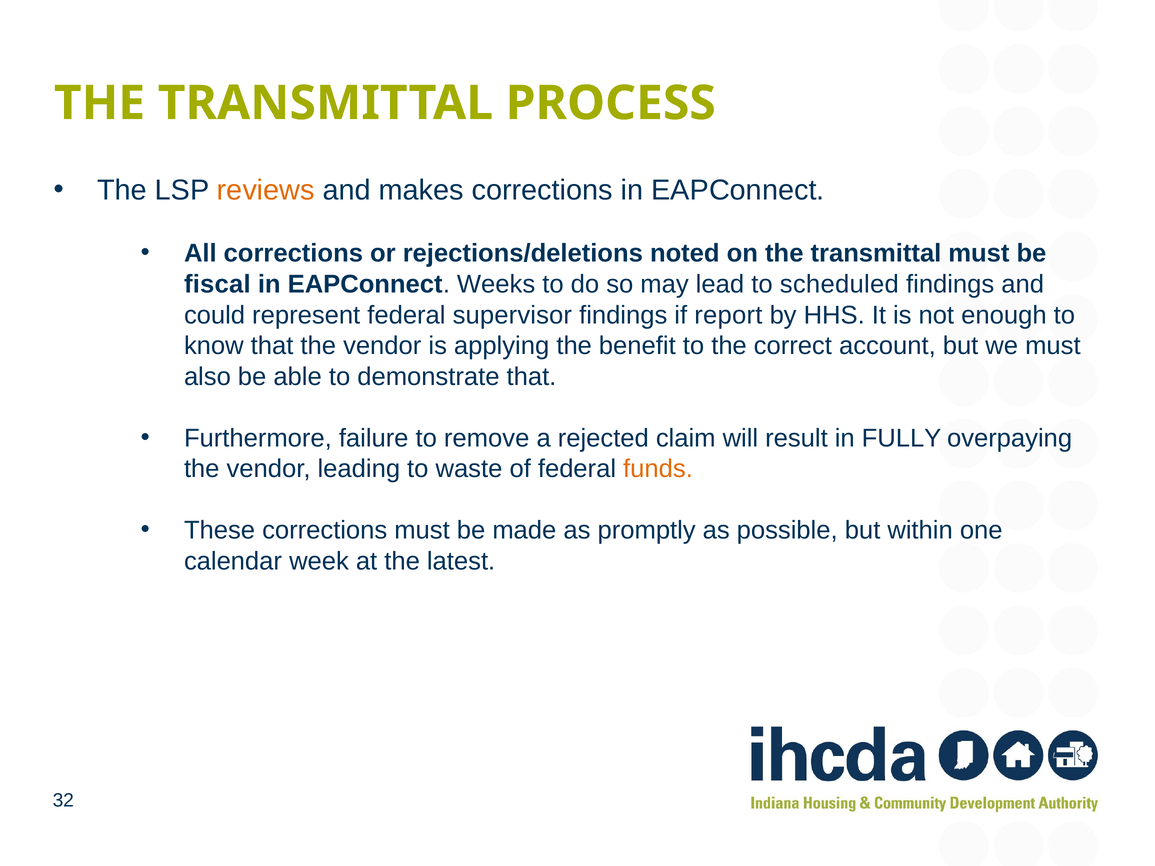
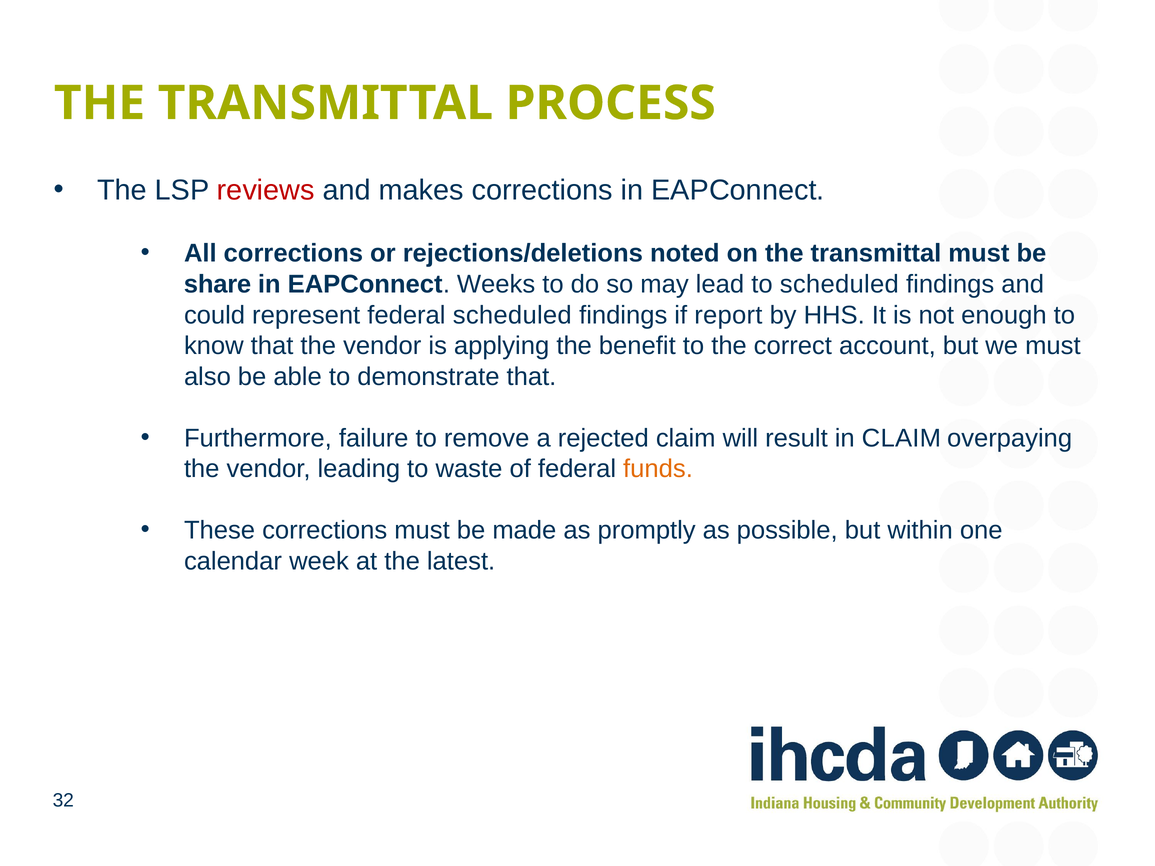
reviews colour: orange -> red
fiscal: fiscal -> share
federal supervisor: supervisor -> scheduled
in FULLY: FULLY -> CLAIM
